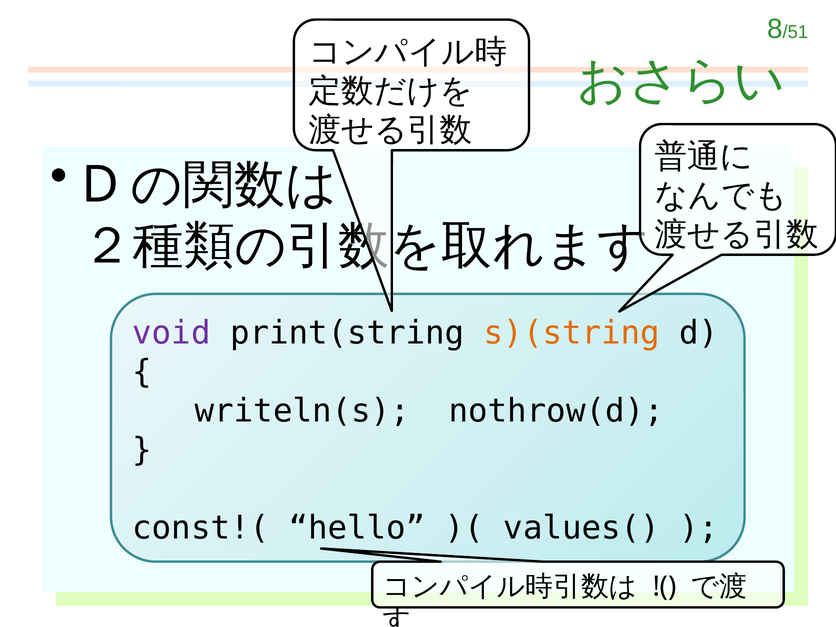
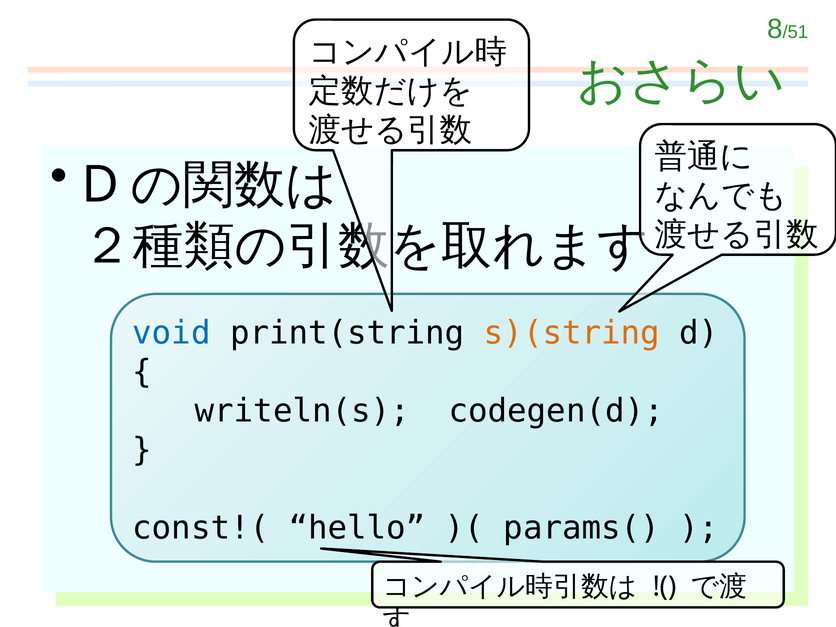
void colour: purple -> blue
nothrow(d: nothrow(d -> codegen(d
values(: values( -> params(
